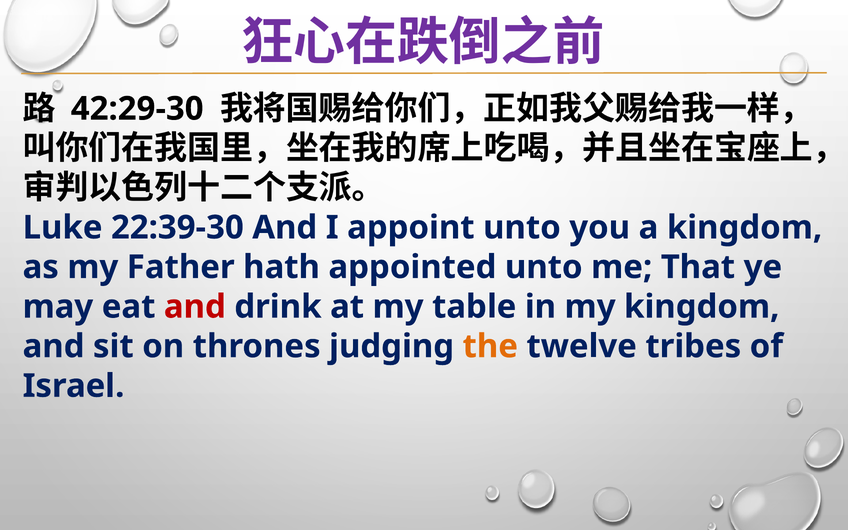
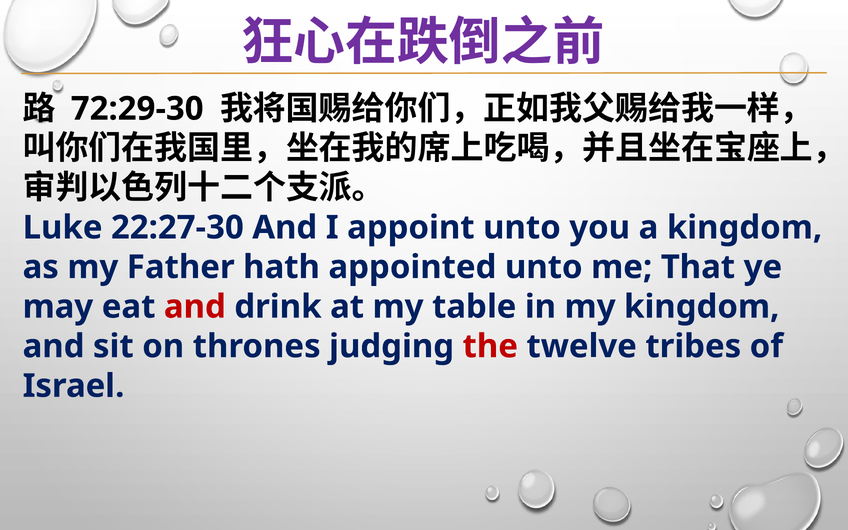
42:29-30: 42:29-30 -> 72:29-30
22:39-30: 22:39-30 -> 22:27-30
the colour: orange -> red
